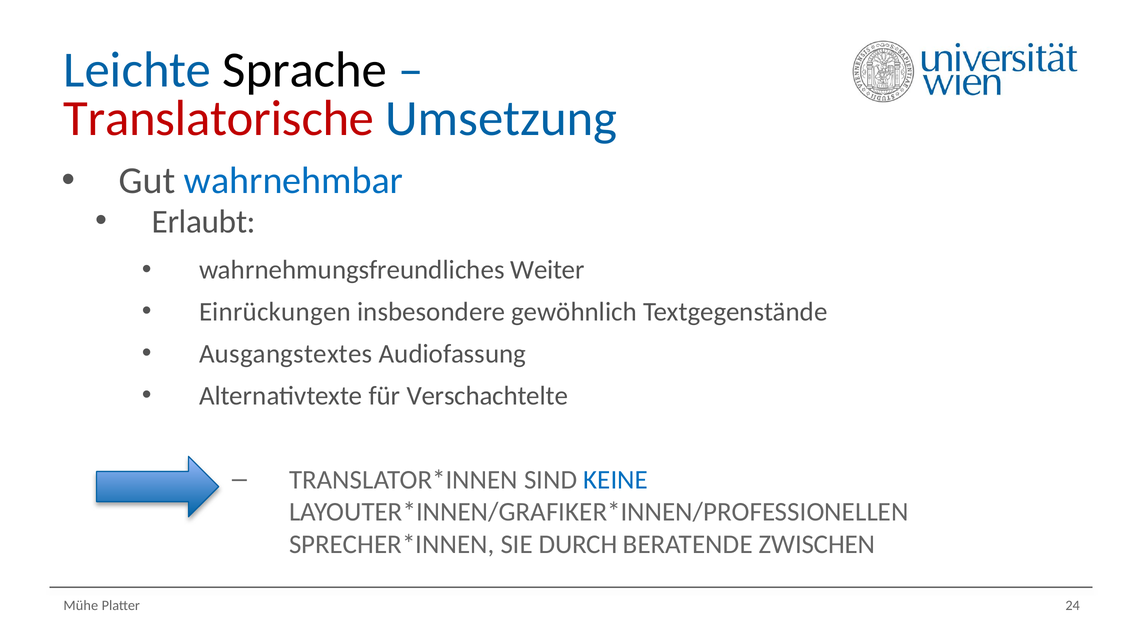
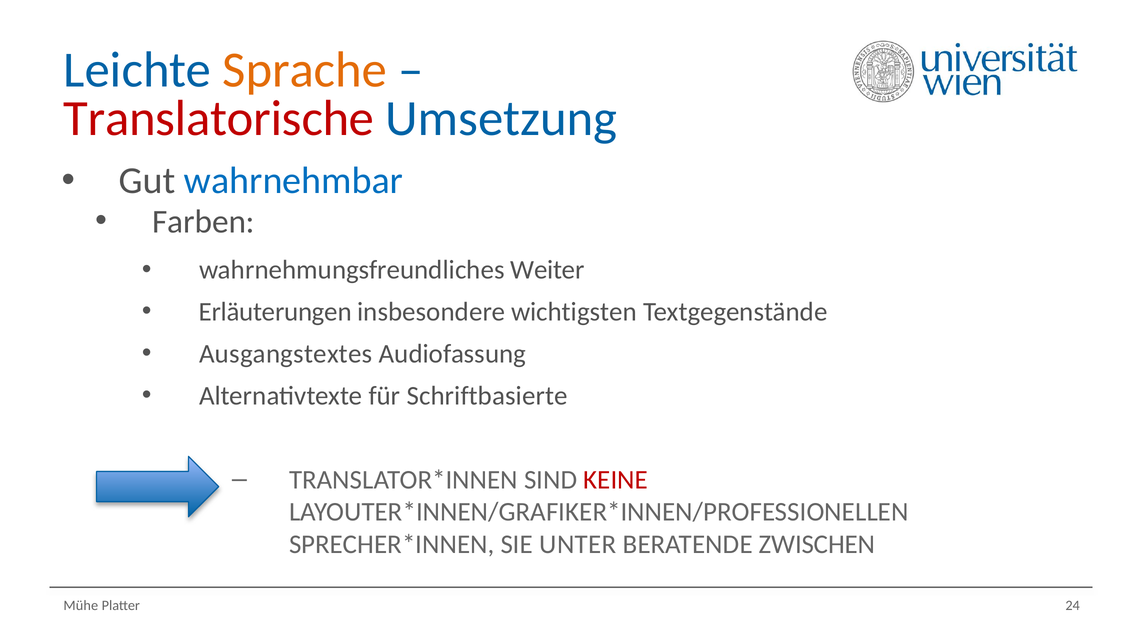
Sprache colour: black -> orange
Erlaubt: Erlaubt -> Farben
Einrückungen: Einrückungen -> Erläuterungen
gewöhnlich: gewöhnlich -> wichtigsten
Verschachtelte: Verschachtelte -> Schriftbasierte
KEINE colour: blue -> red
DURCH: DURCH -> UNTER
